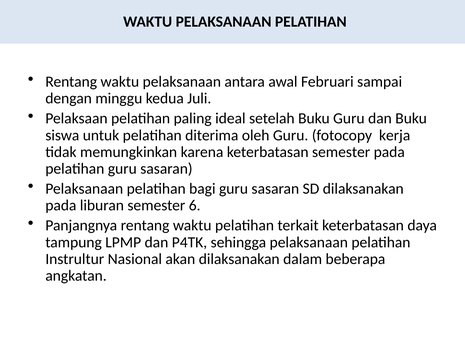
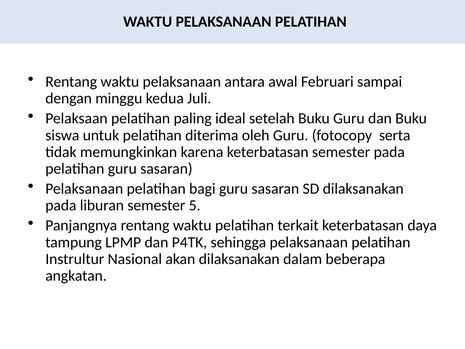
kerja: kerja -> serta
6: 6 -> 5
